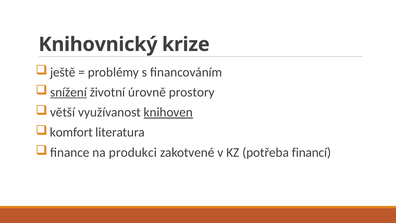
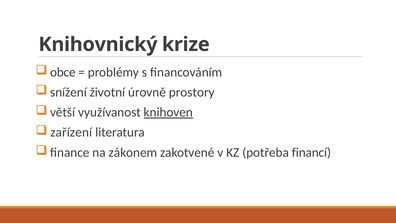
ještě: ještě -> obce
snížení underline: present -> none
komfort: komfort -> zařízení
produkci: produkci -> zákonem
